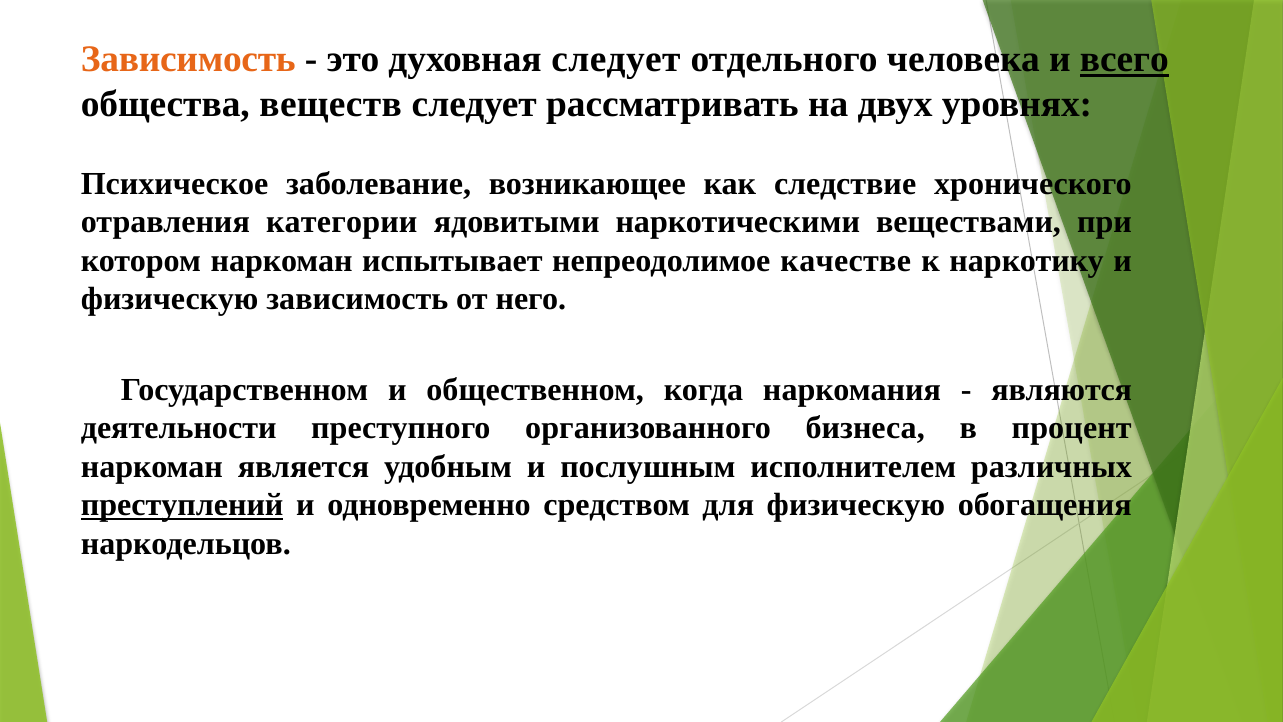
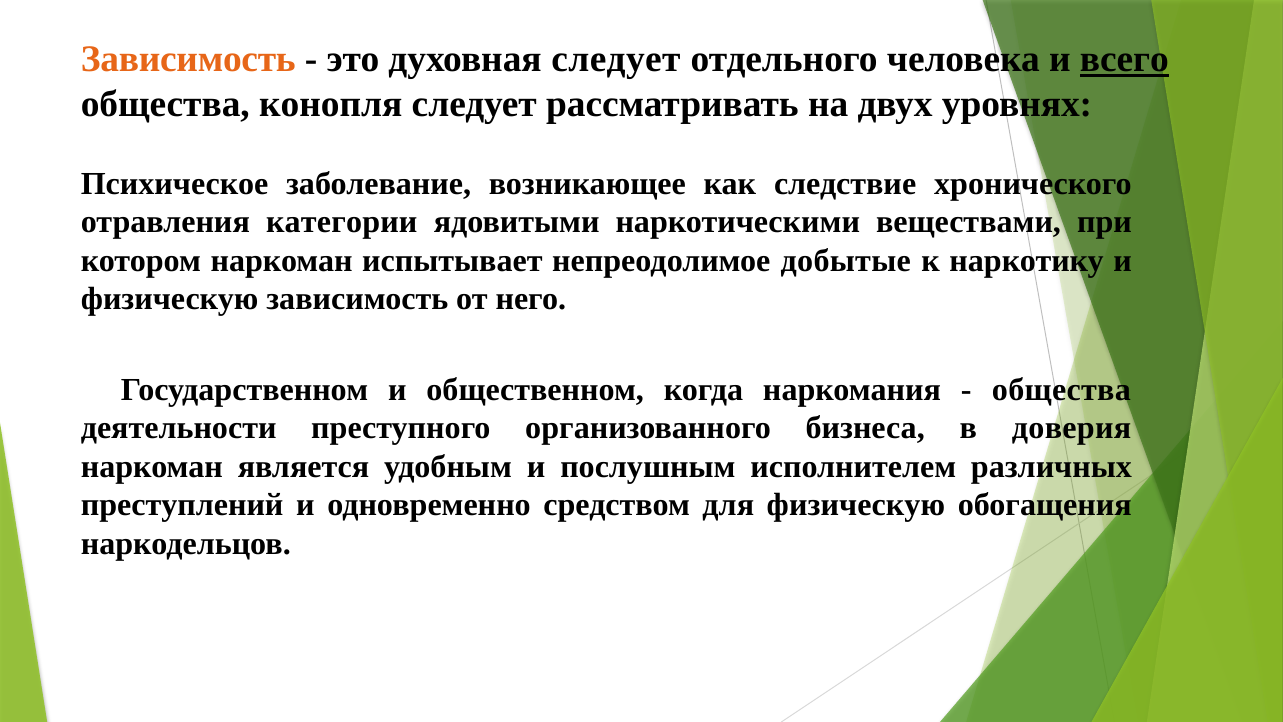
веществ: веществ -> конопля
качестве: качестве -> добытые
являются at (1062, 389): являются -> общества
процент: процент -> доверия
преступлений underline: present -> none
